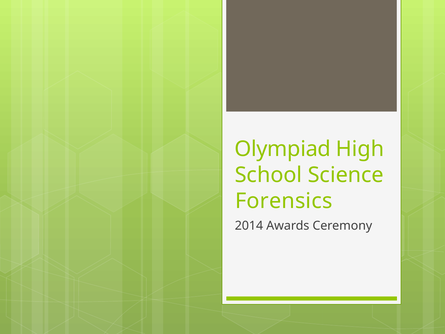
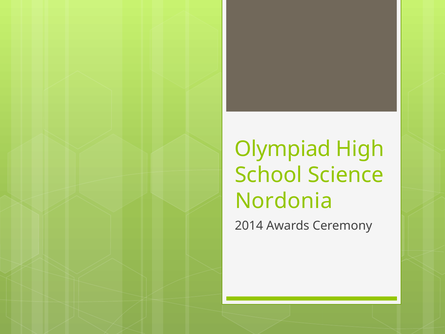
Forensics: Forensics -> Nordonia
